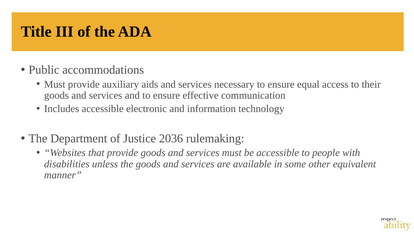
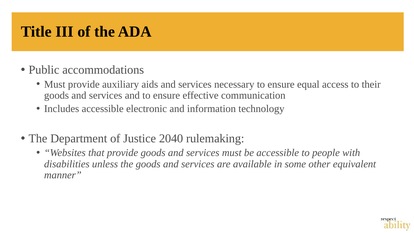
2036: 2036 -> 2040
